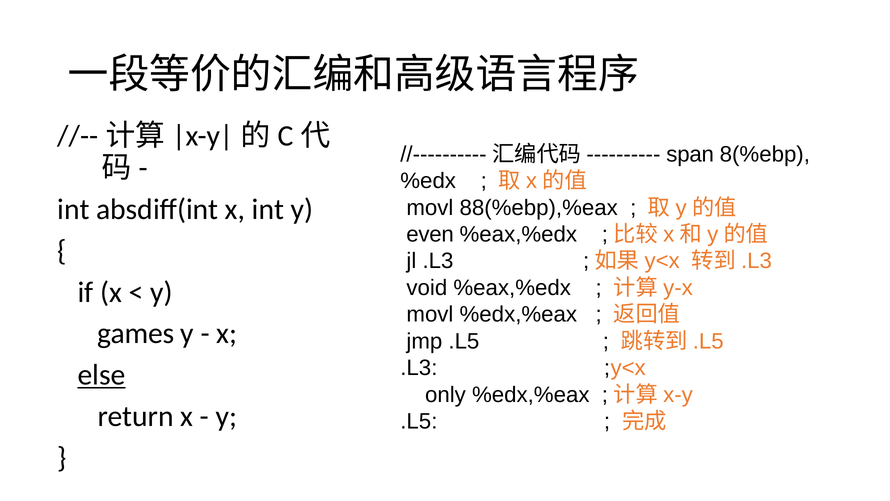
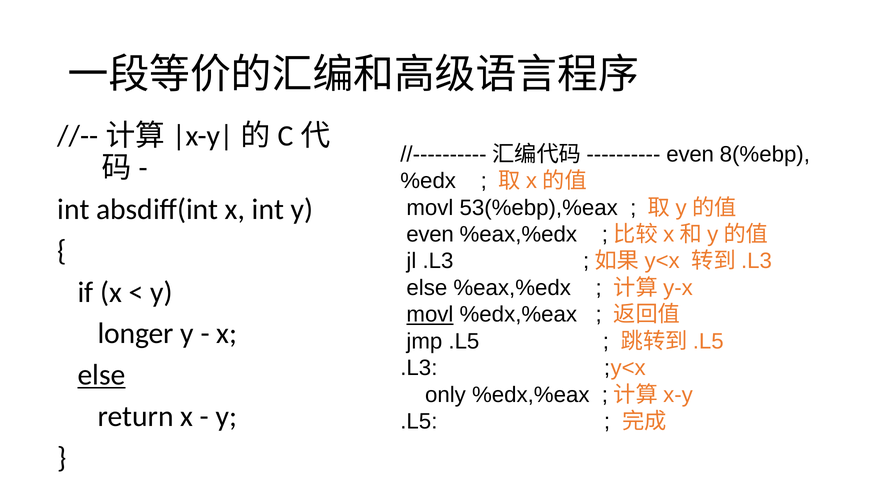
span at (690, 154): span -> even
88(%ebp),%eax: 88(%ebp),%eax -> 53(%ebp),%eax
void at (427, 288): void -> else
movl at (430, 314) underline: none -> present
games: games -> longer
